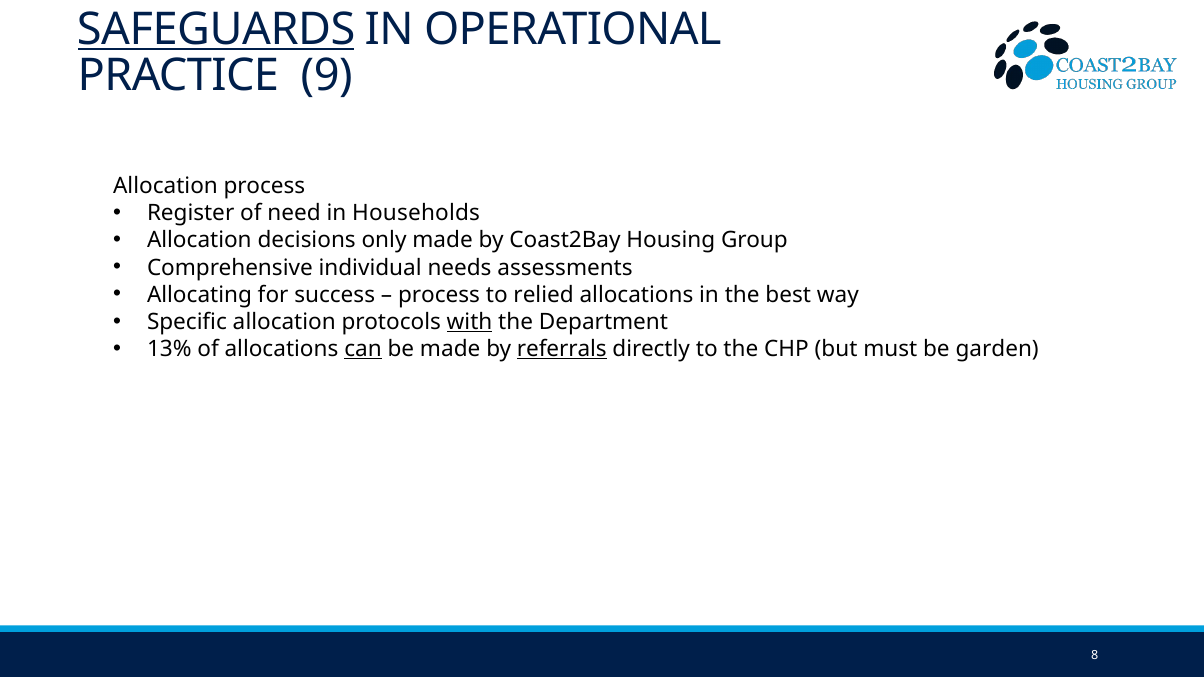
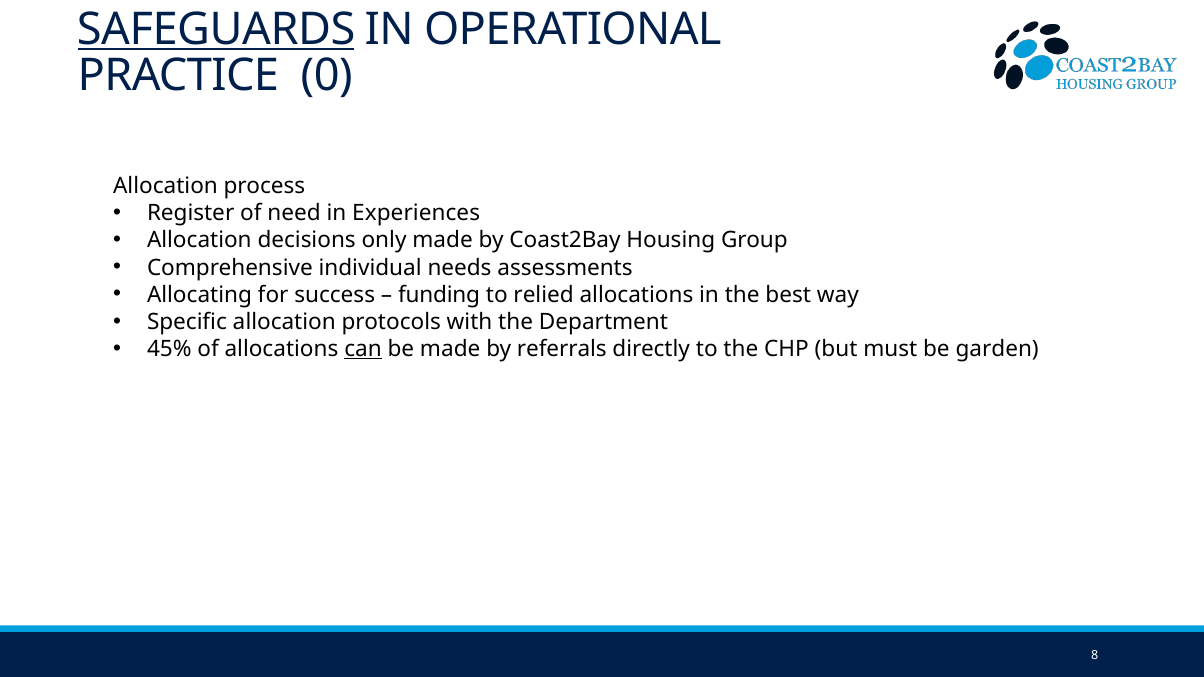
9: 9 -> 0
Households: Households -> Experiences
process at (439, 295): process -> funding
with underline: present -> none
13%: 13% -> 45%
referrals underline: present -> none
